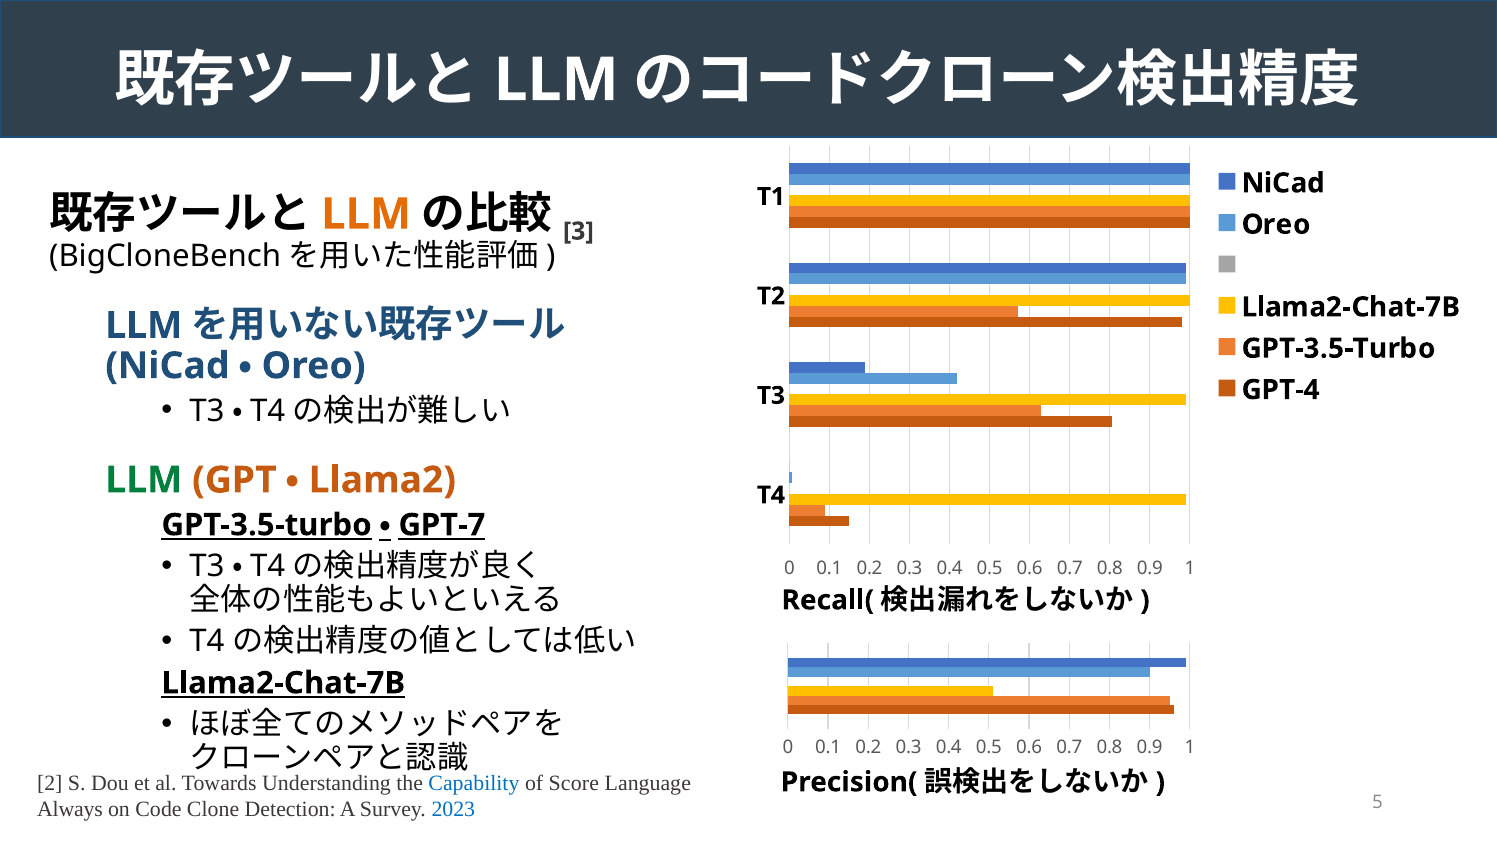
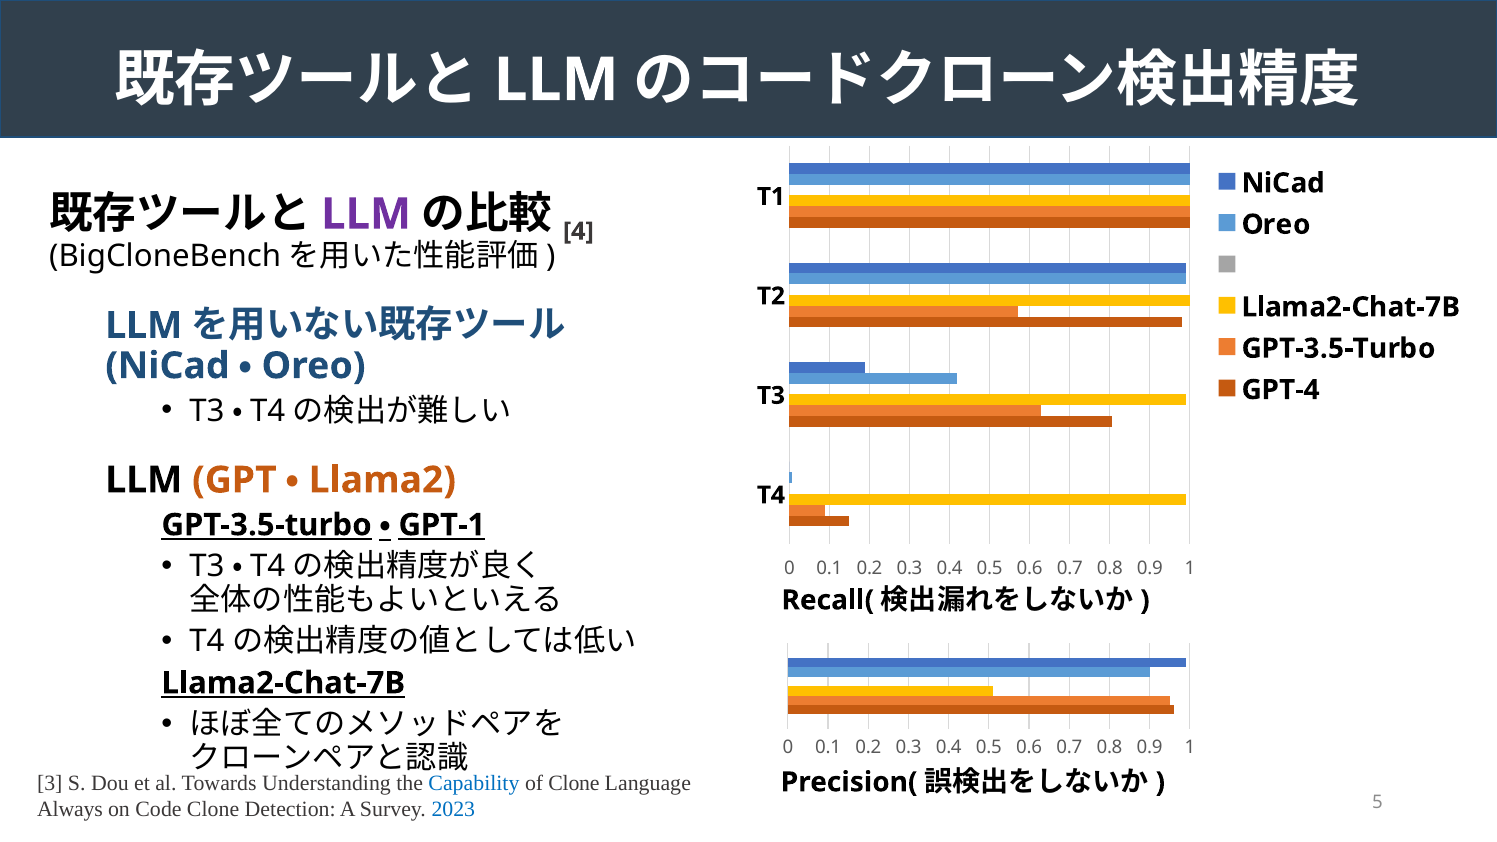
LLM at (366, 214) colour: orange -> purple
3: 3 -> 4
LLM at (144, 480) colour: green -> black
GPT-7: GPT-7 -> GPT-1
2: 2 -> 3
of Score: Score -> Clone
